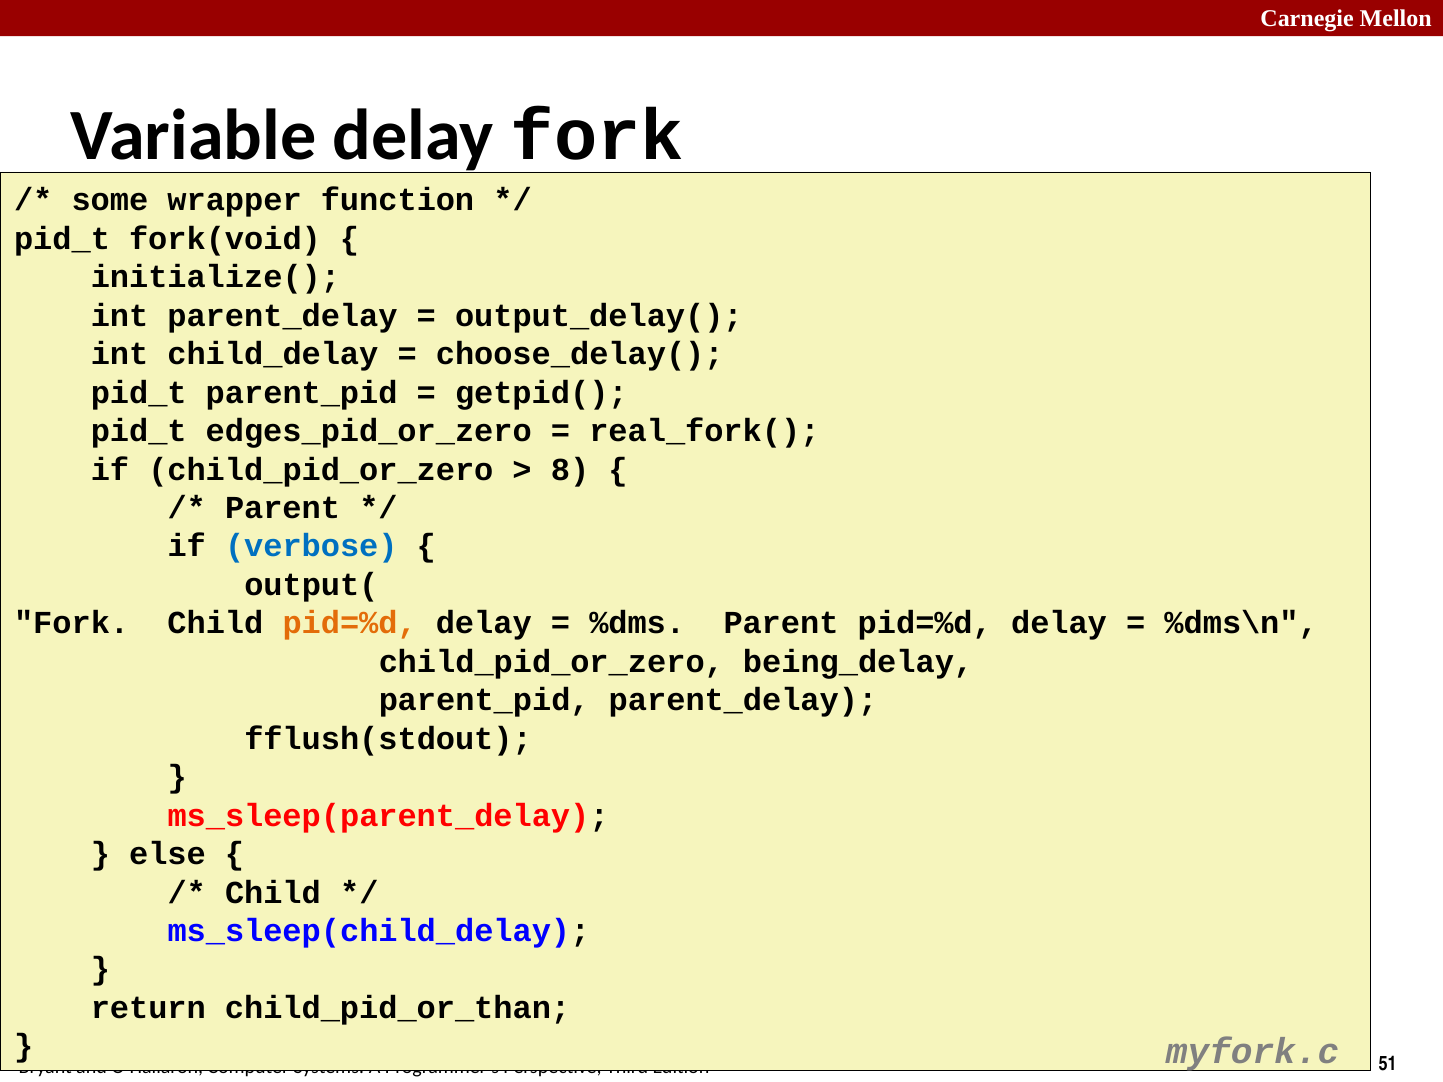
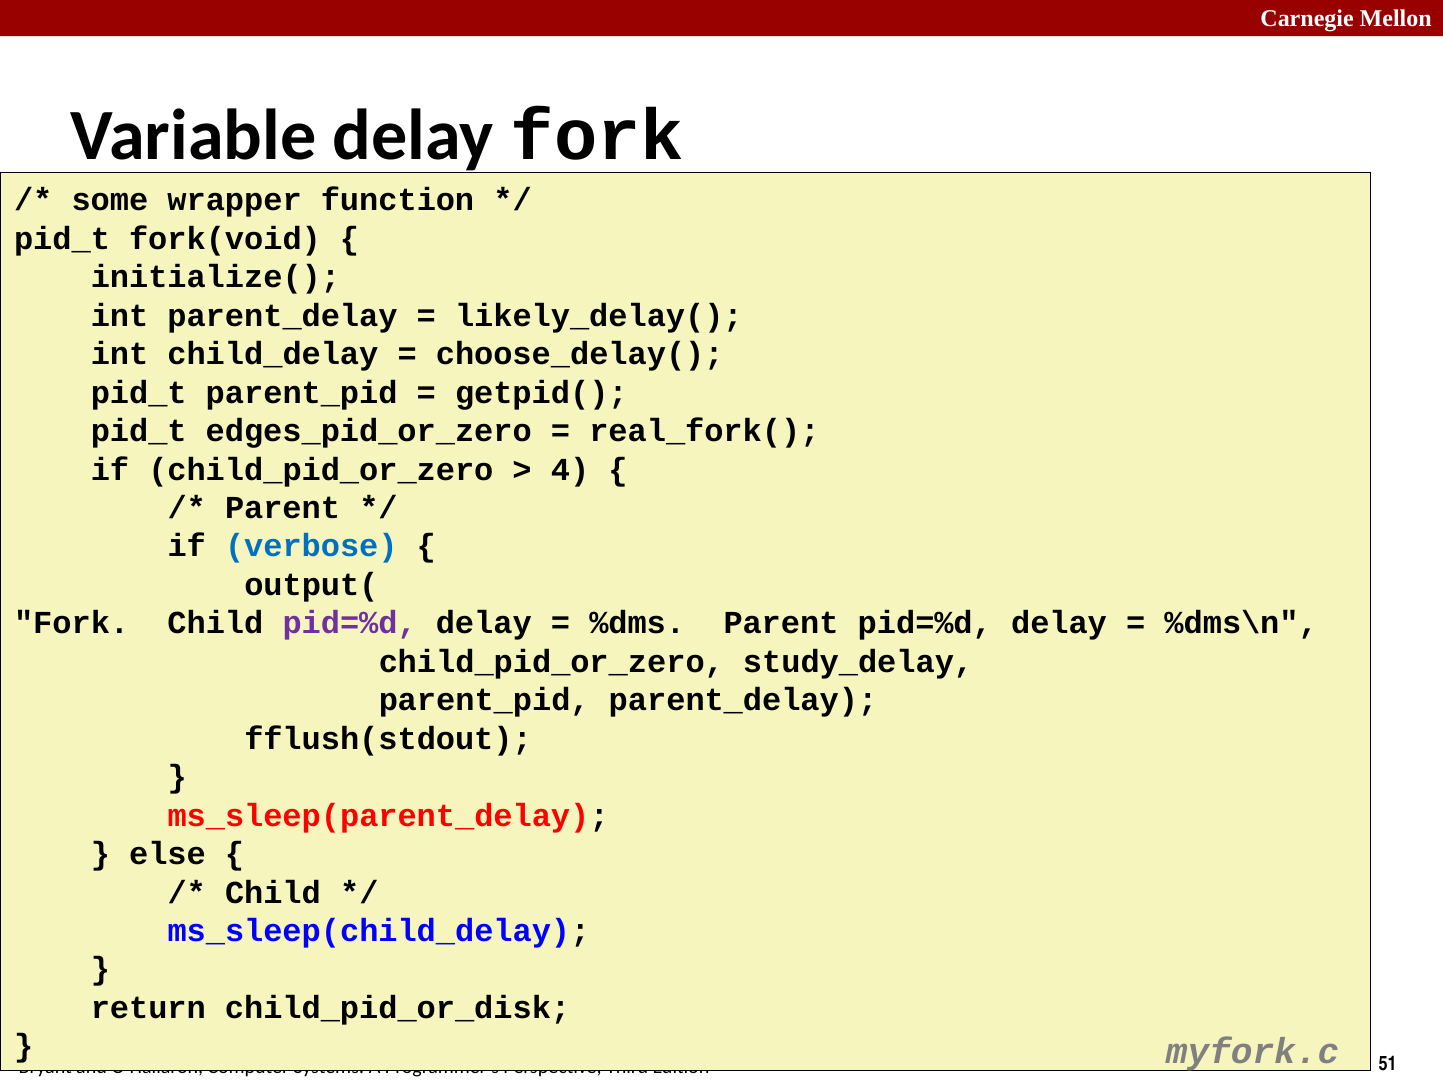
output_delay(: output_delay( -> likely_delay(
8: 8 -> 4
pid=%d at (350, 623) colour: orange -> purple
being_delay: being_delay -> study_delay
child_pid_or_than: child_pid_or_than -> child_pid_or_disk
